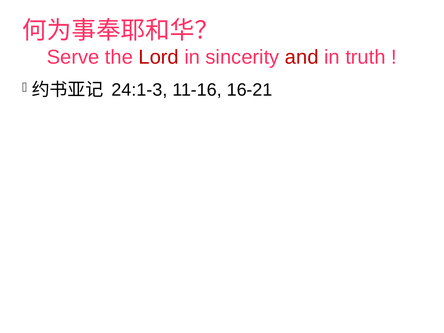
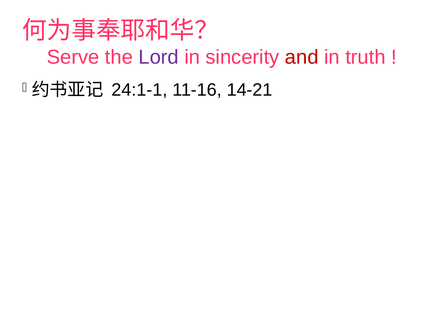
Lord colour: red -> purple
24:1-3: 24:1-3 -> 24:1-1
16-21: 16-21 -> 14-21
